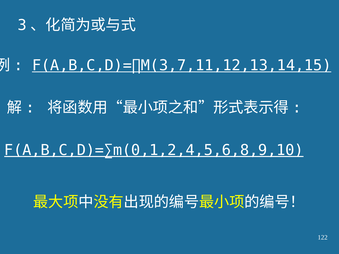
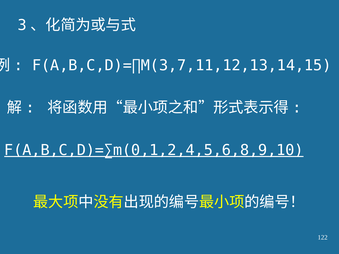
F(A,B,C,D)=∏M(3,7,11,12,13,14,15 underline: present -> none
